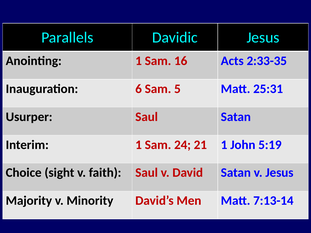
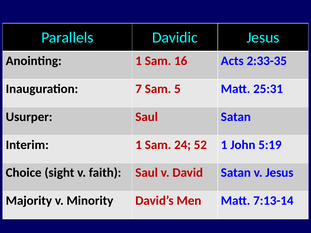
6: 6 -> 7
21: 21 -> 52
